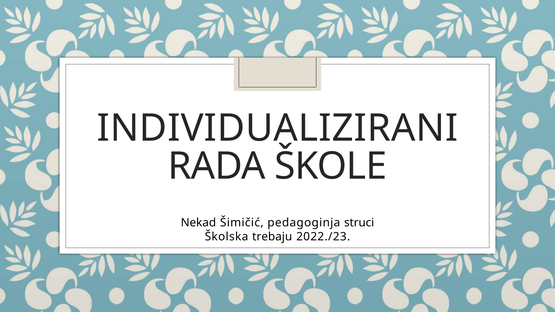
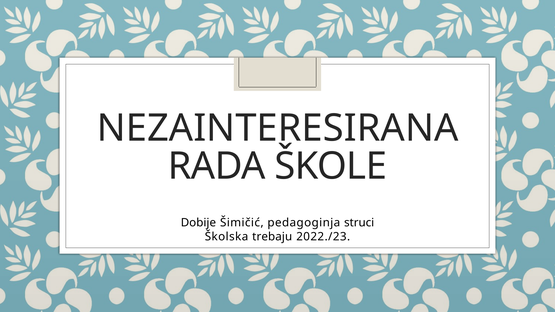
INDIVIDUALIZIRANI: INDIVIDUALIZIRANI -> NEZAINTERESIRANA
Nekad: Nekad -> Dobije
